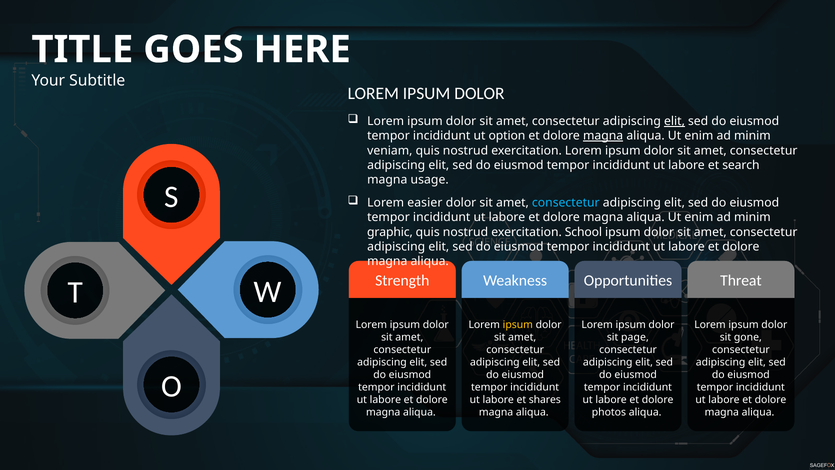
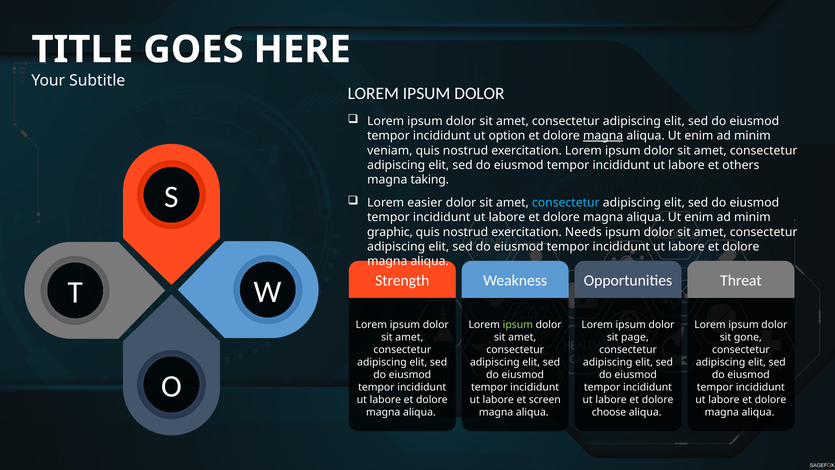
elit at (674, 121) underline: present -> none
search: search -> others
usage: usage -> taking
School: School -> Needs
ipsum at (518, 324) colour: yellow -> light green
shares: shares -> screen
photos: photos -> choose
